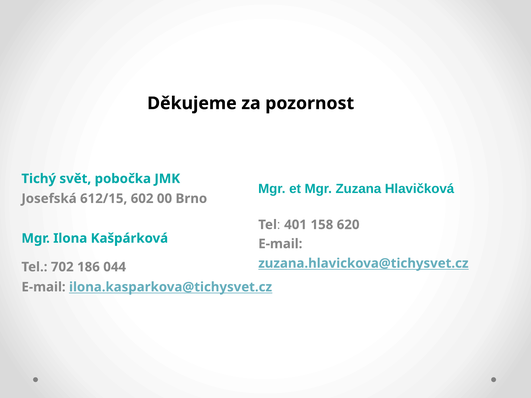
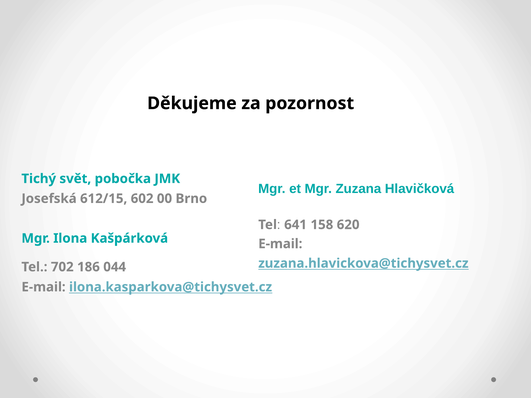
401: 401 -> 641
